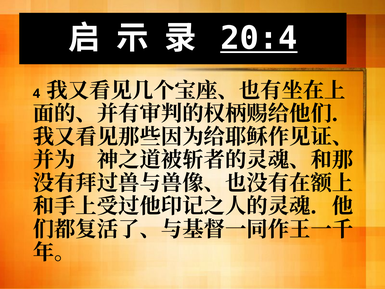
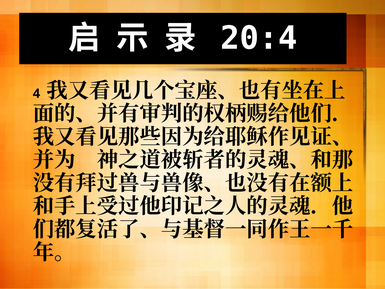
20:4 underline: present -> none
